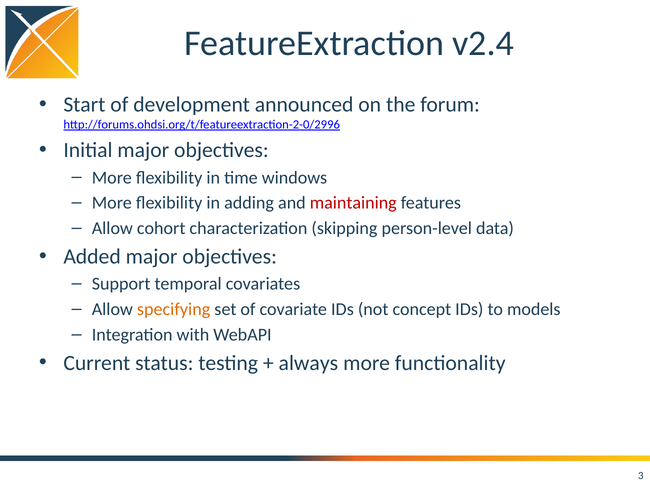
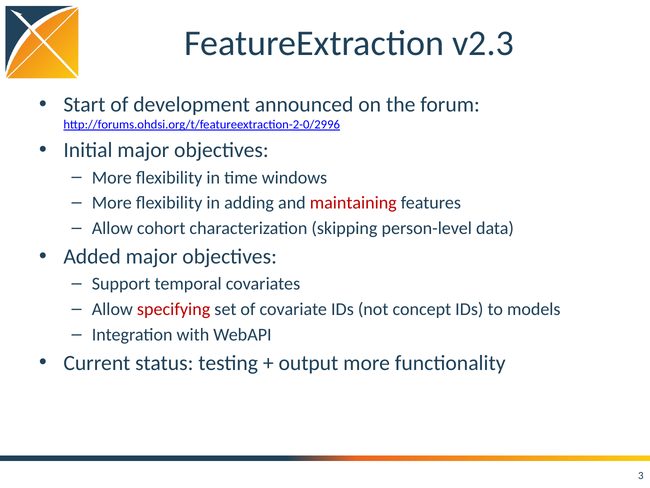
v2.4: v2.4 -> v2.3
specifying colour: orange -> red
always: always -> output
